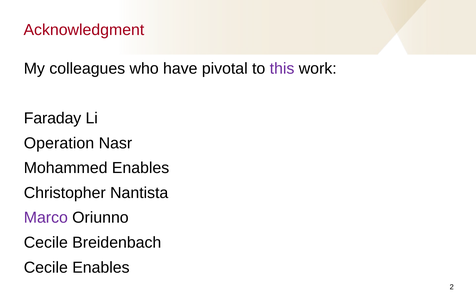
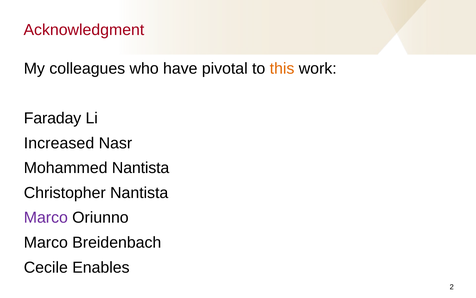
this colour: purple -> orange
Operation: Operation -> Increased
Mohammed Enables: Enables -> Nantista
Cecile at (46, 242): Cecile -> Marco
